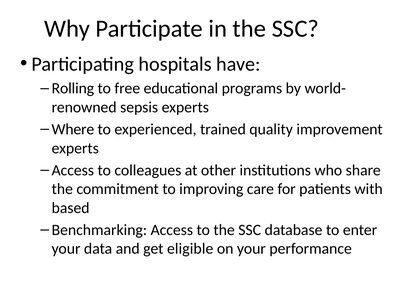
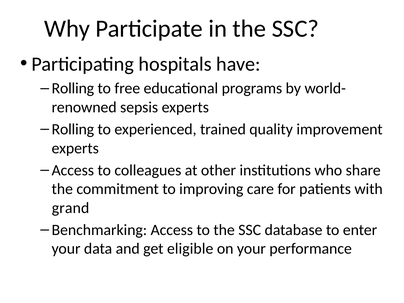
Where at (73, 129): Where -> Rolling
based: based -> grand
